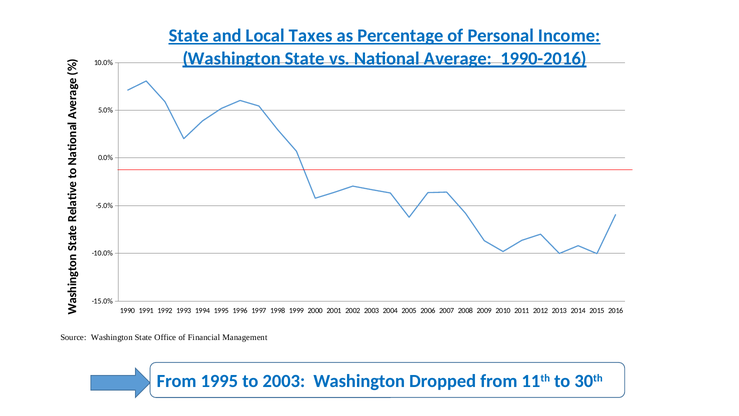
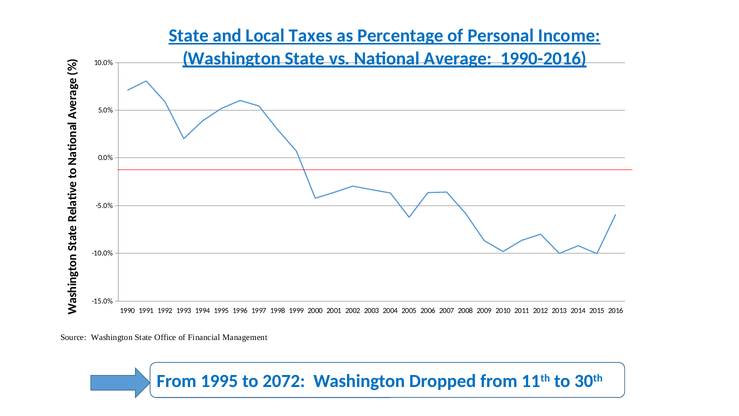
to 2003: 2003 -> 2072
